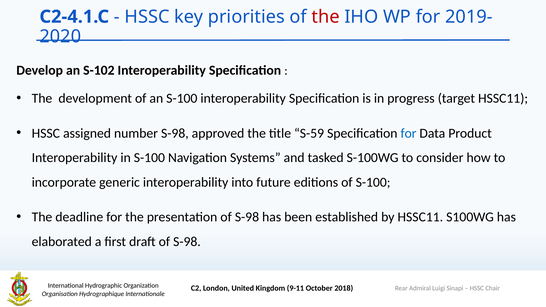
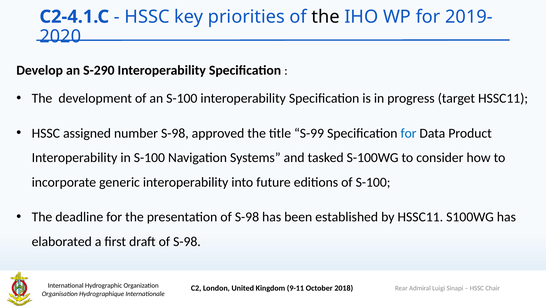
the at (326, 17) colour: red -> black
S-102: S-102 -> S-290
S-59: S-59 -> S-99
